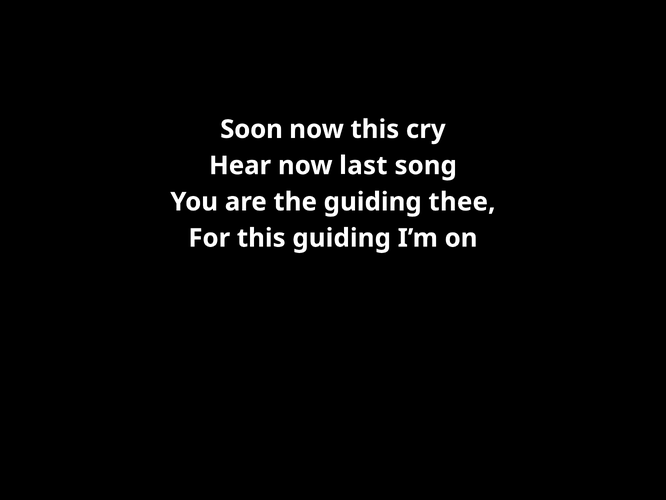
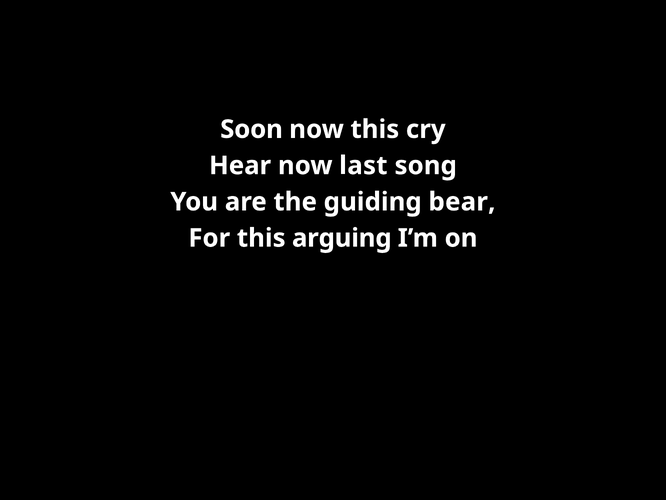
thee: thee -> bear
this guiding: guiding -> arguing
